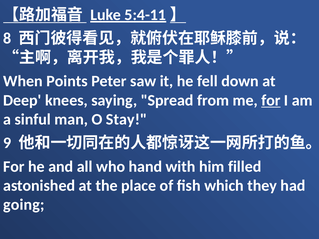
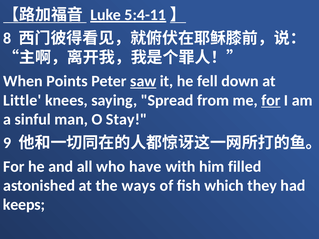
saw underline: none -> present
Deep: Deep -> Little
hand: hand -> have
place: place -> ways
going: going -> keeps
